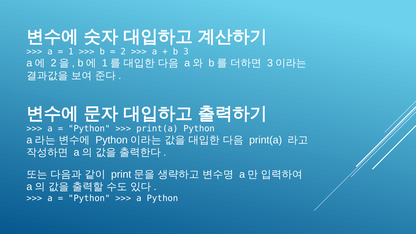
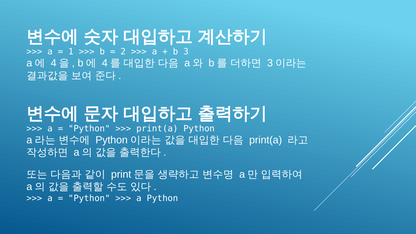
2 at (54, 63): 2 -> 4
1 at (105, 63): 1 -> 4
